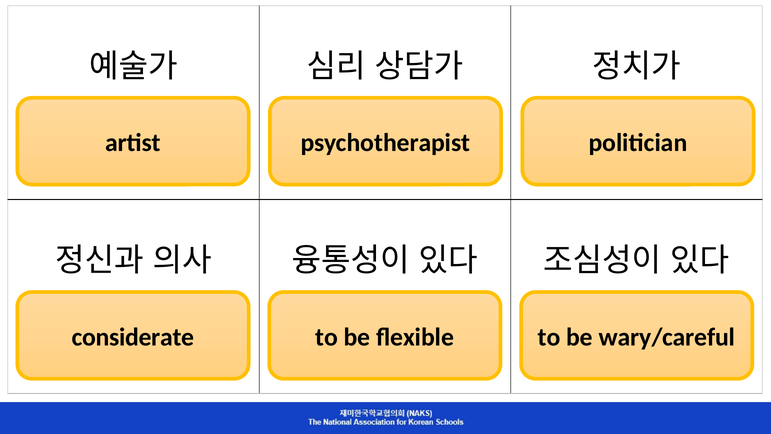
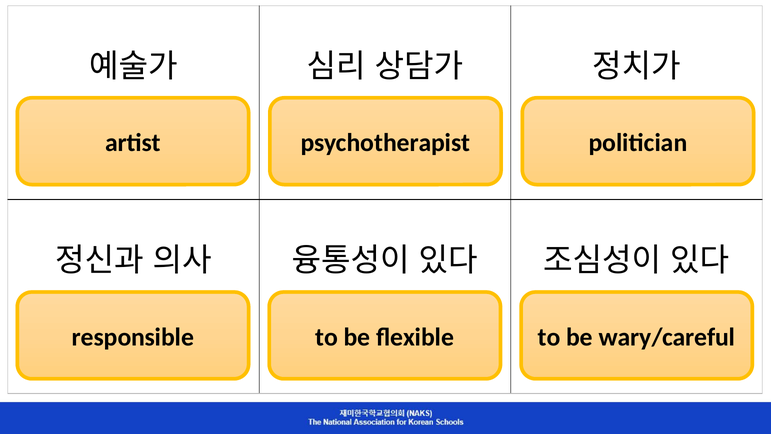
considerate: considerate -> responsible
